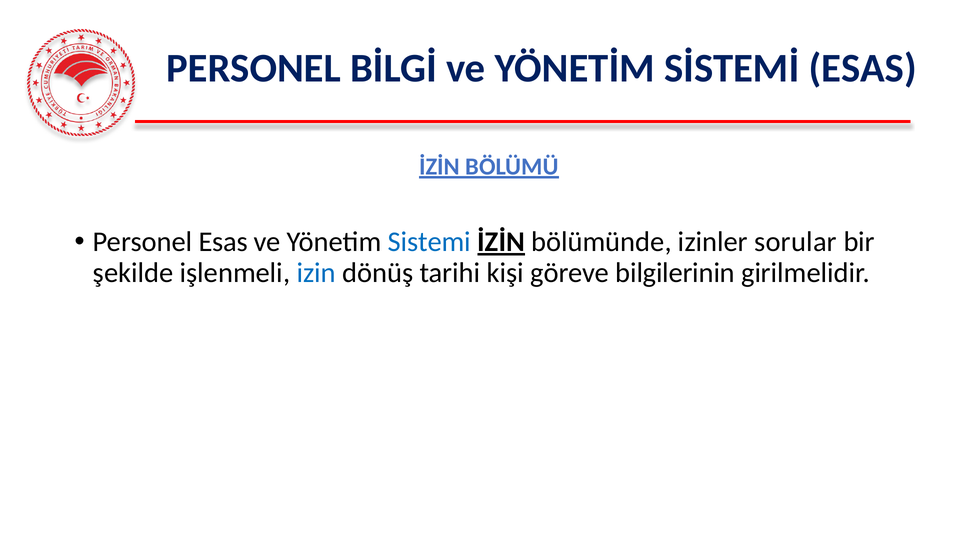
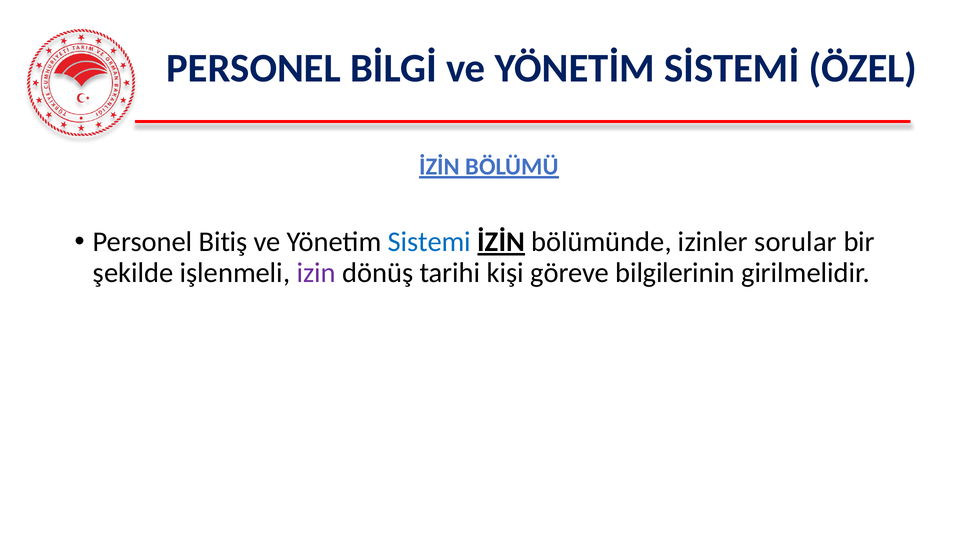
SİSTEMİ ESAS: ESAS -> ÖZEL
Personel Esas: Esas -> Bitiş
izin colour: blue -> purple
